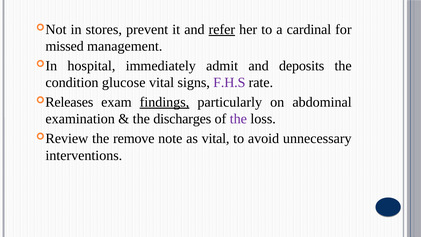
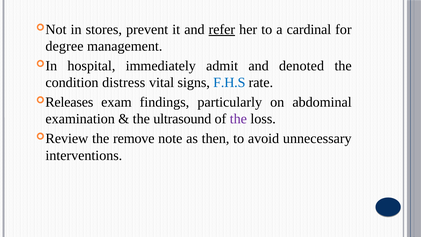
missed: missed -> degree
deposits: deposits -> denoted
glucose: glucose -> distress
F.H.S colour: purple -> blue
findings underline: present -> none
discharges: discharges -> ultrasound
as vital: vital -> then
